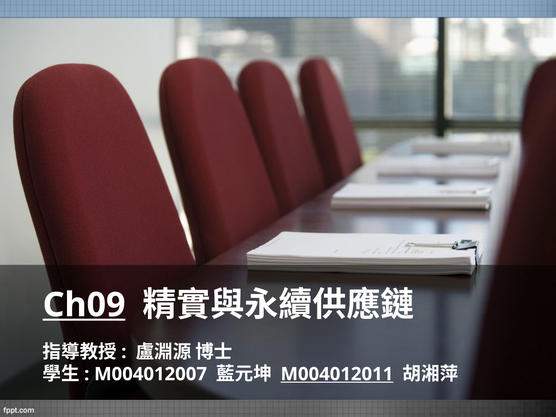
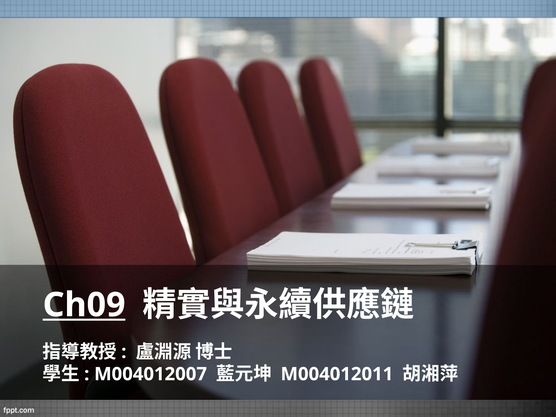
M004012011 underline: present -> none
